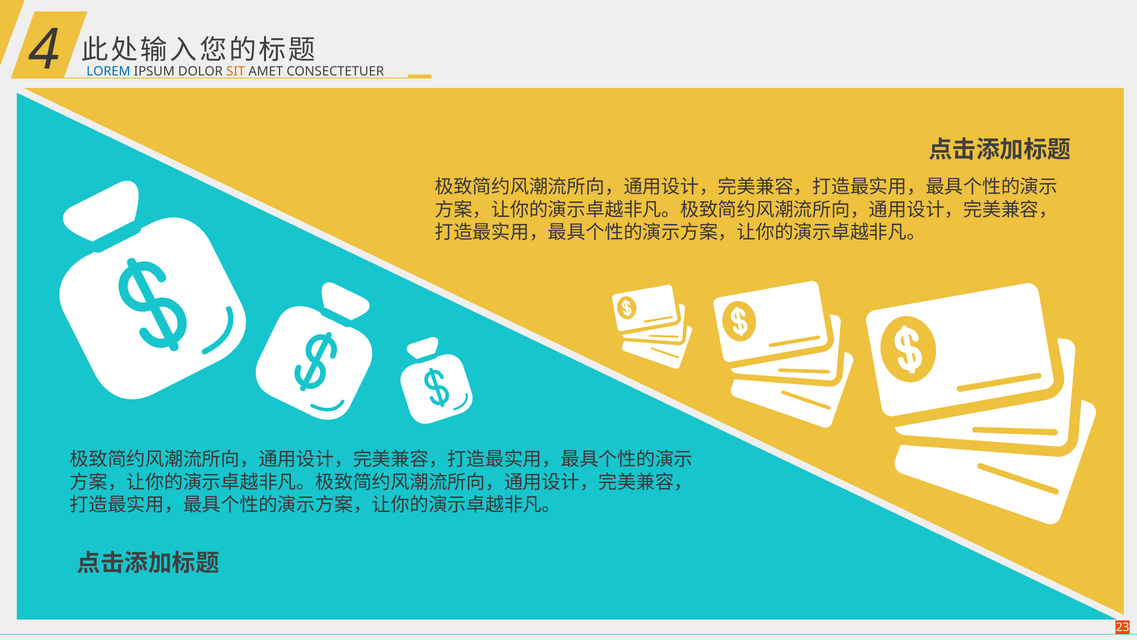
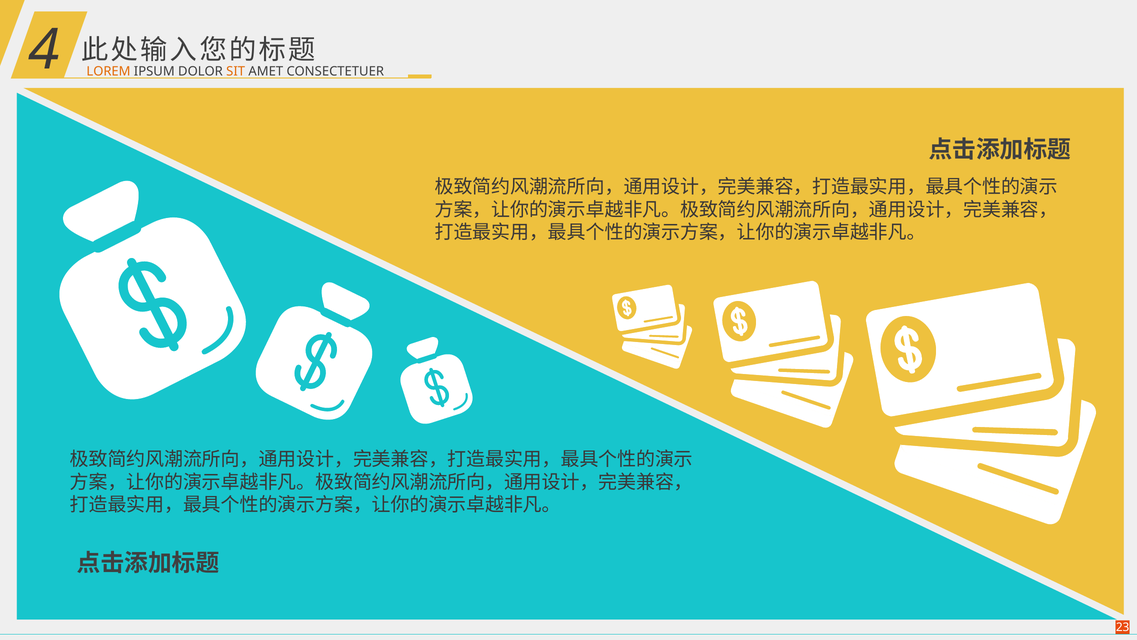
LOREM colour: blue -> orange
